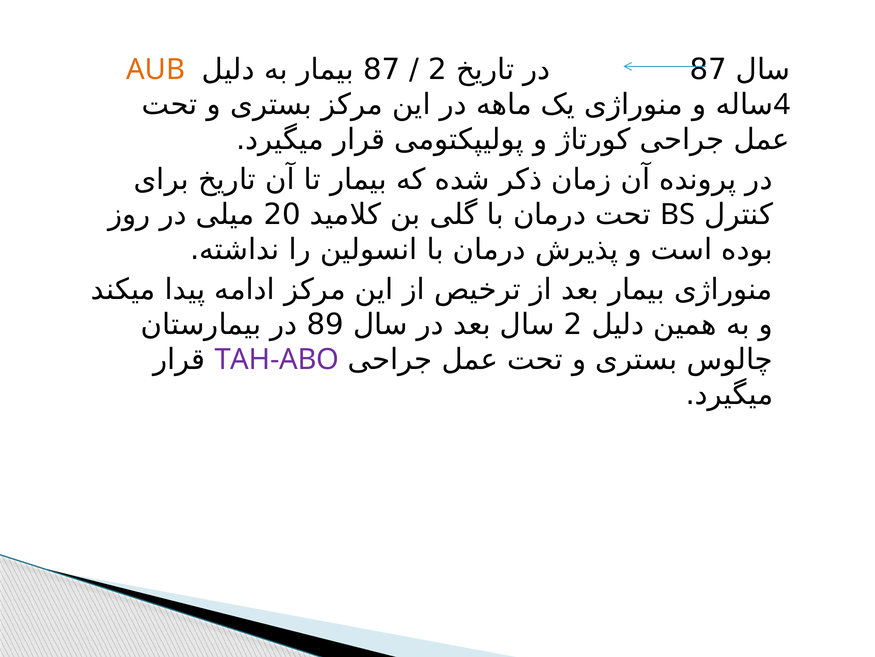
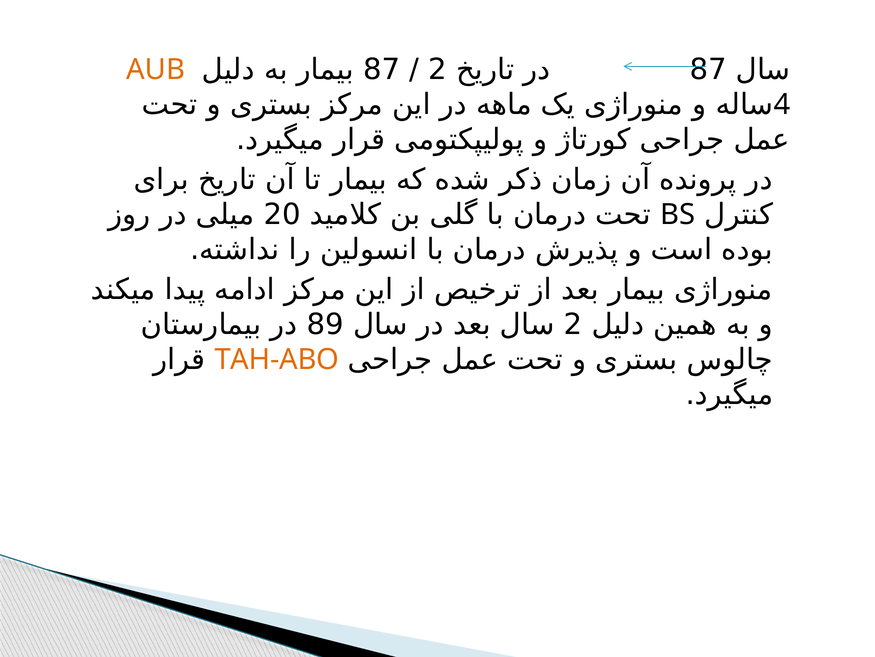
TAH-ABO colour: purple -> orange
